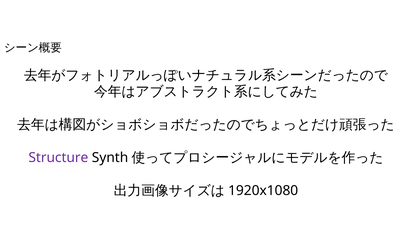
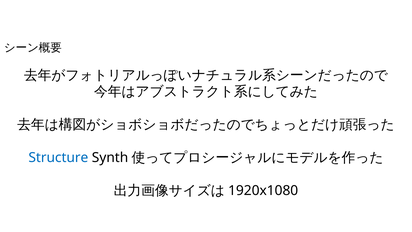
Structure colour: purple -> blue
